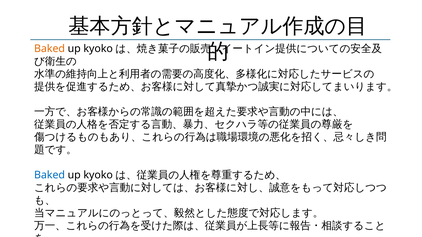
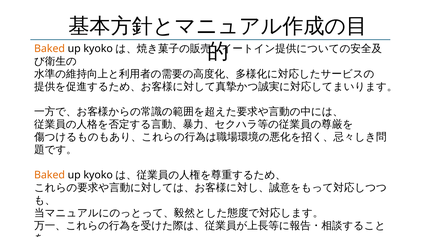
Baked at (50, 175) colour: blue -> orange
